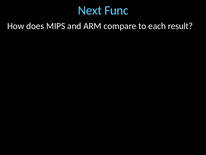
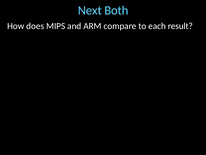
Func: Func -> Both
